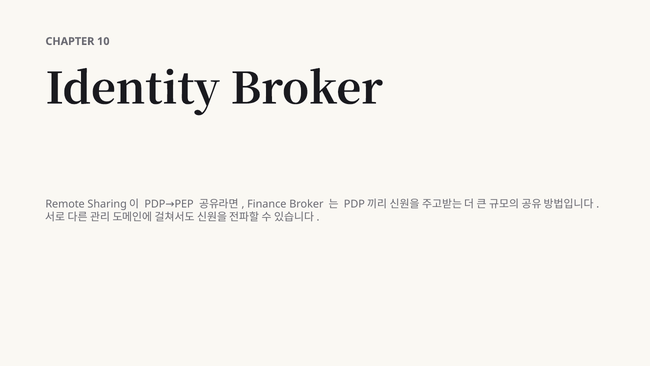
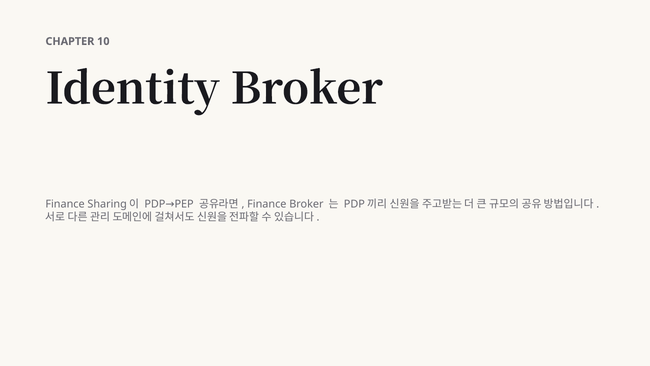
Remote at (65, 204): Remote -> Finance
